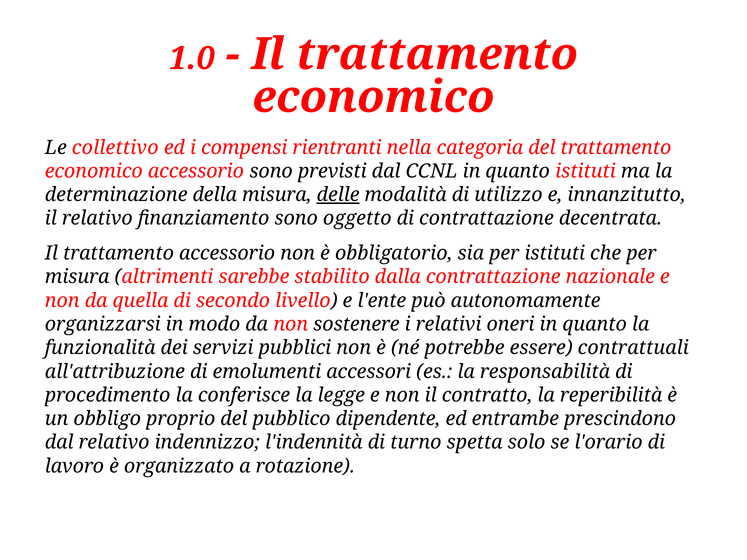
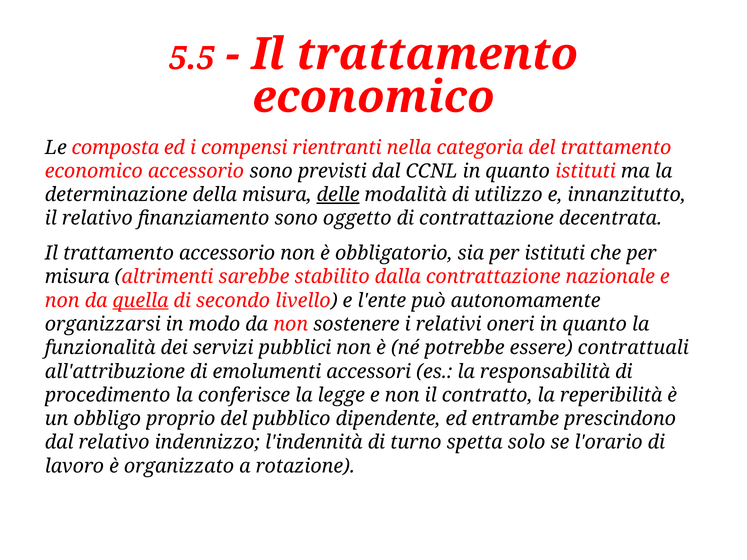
1.0: 1.0 -> 5.5
collettivo: collettivo -> composta
quella underline: none -> present
